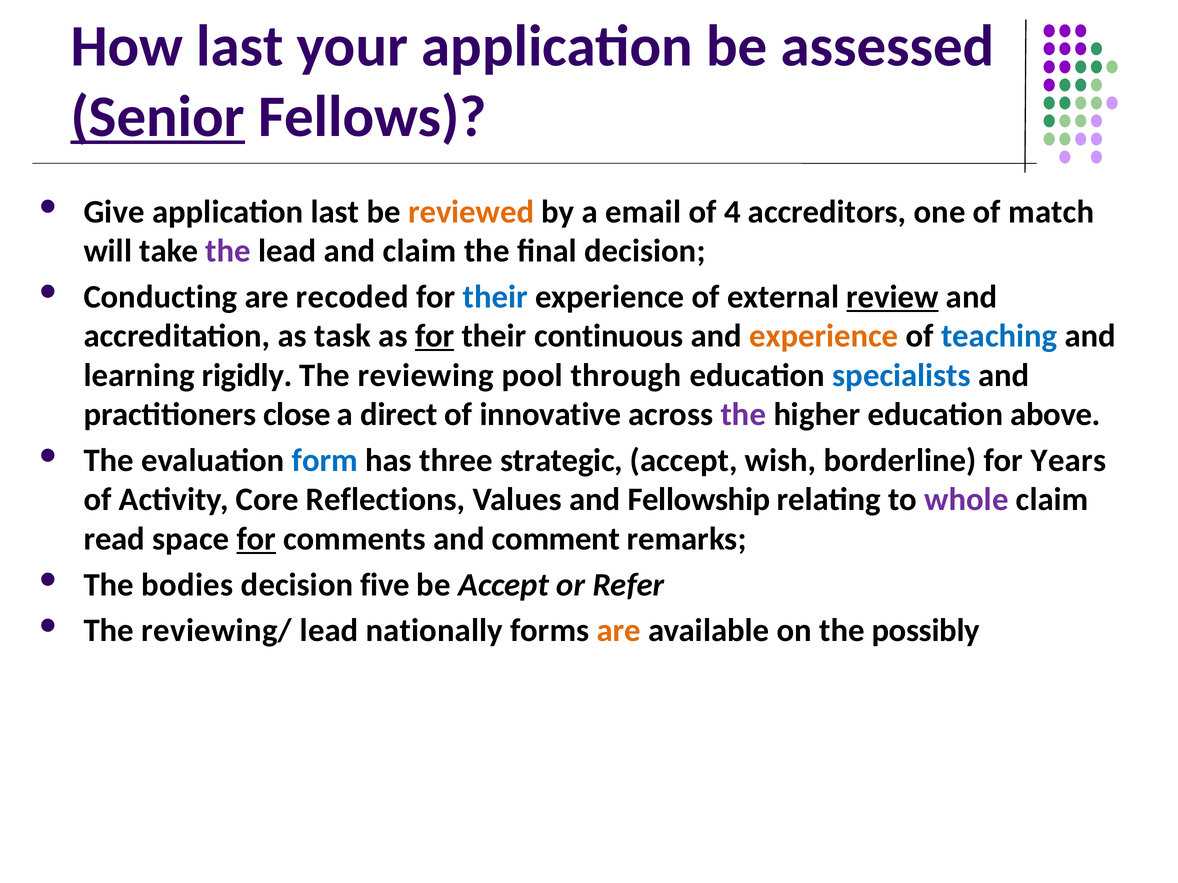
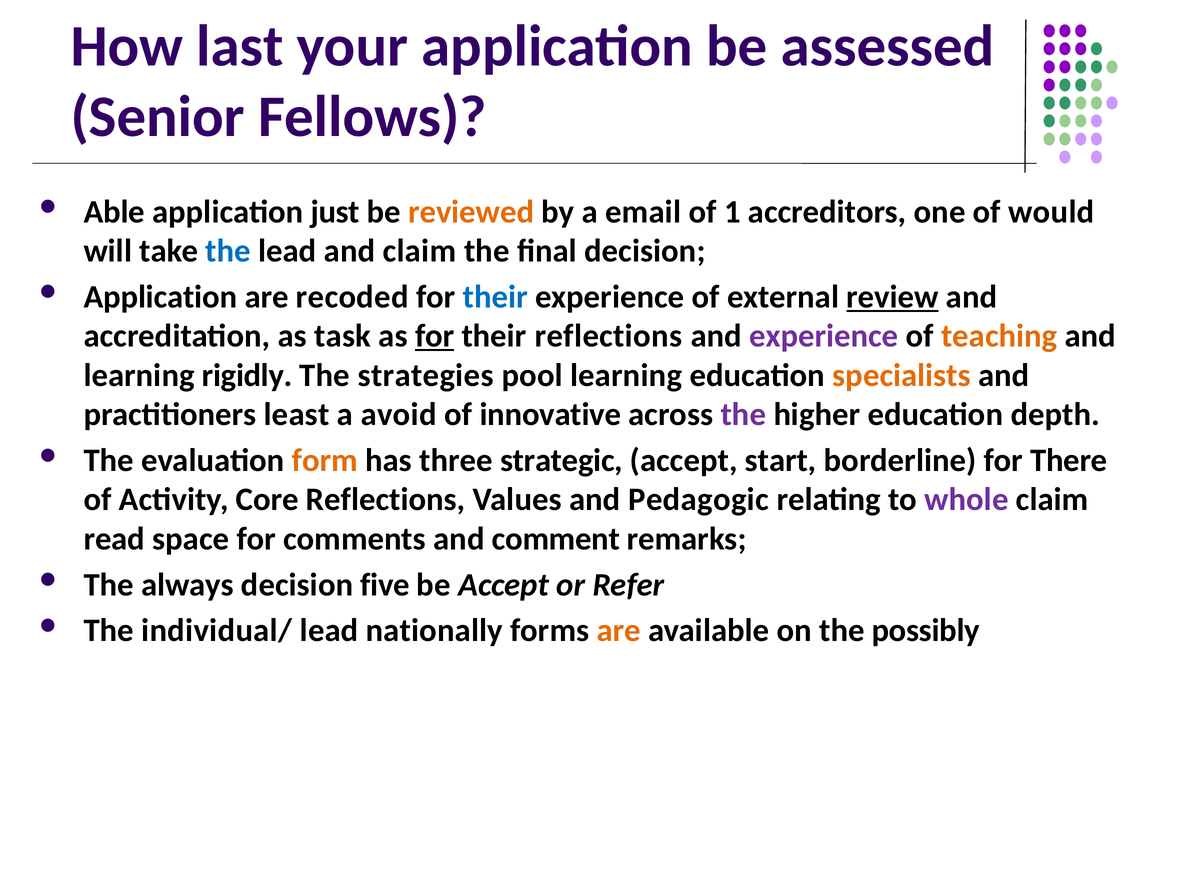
Senior underline: present -> none
Give: Give -> Able
application last: last -> just
4: 4 -> 1
match: match -> would
the at (228, 251) colour: purple -> blue
Conducting at (160, 297): Conducting -> Application
their continuous: continuous -> reflections
experience at (824, 336) colour: orange -> purple
teaching colour: blue -> orange
reviewing: reviewing -> strategies
pool through: through -> learning
specialists colour: blue -> orange
close: close -> least
direct: direct -> avoid
above: above -> depth
form colour: blue -> orange
wish: wish -> start
Years: Years -> There
Fellowship: Fellowship -> Pedagogic
for at (256, 539) underline: present -> none
bodies: bodies -> always
reviewing/: reviewing/ -> individual/
